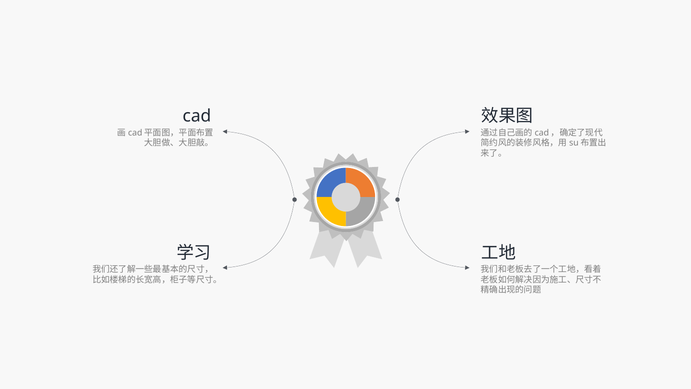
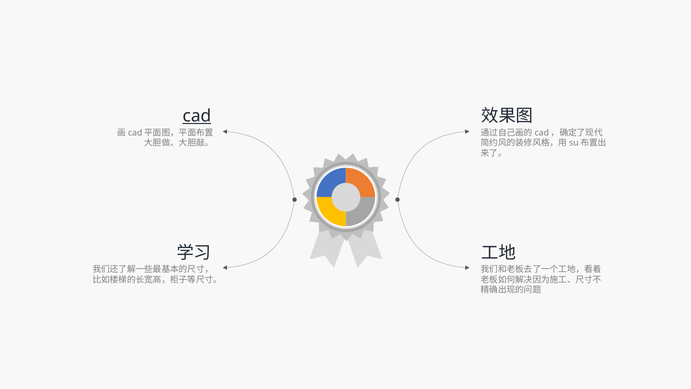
cad underline: none -> present
